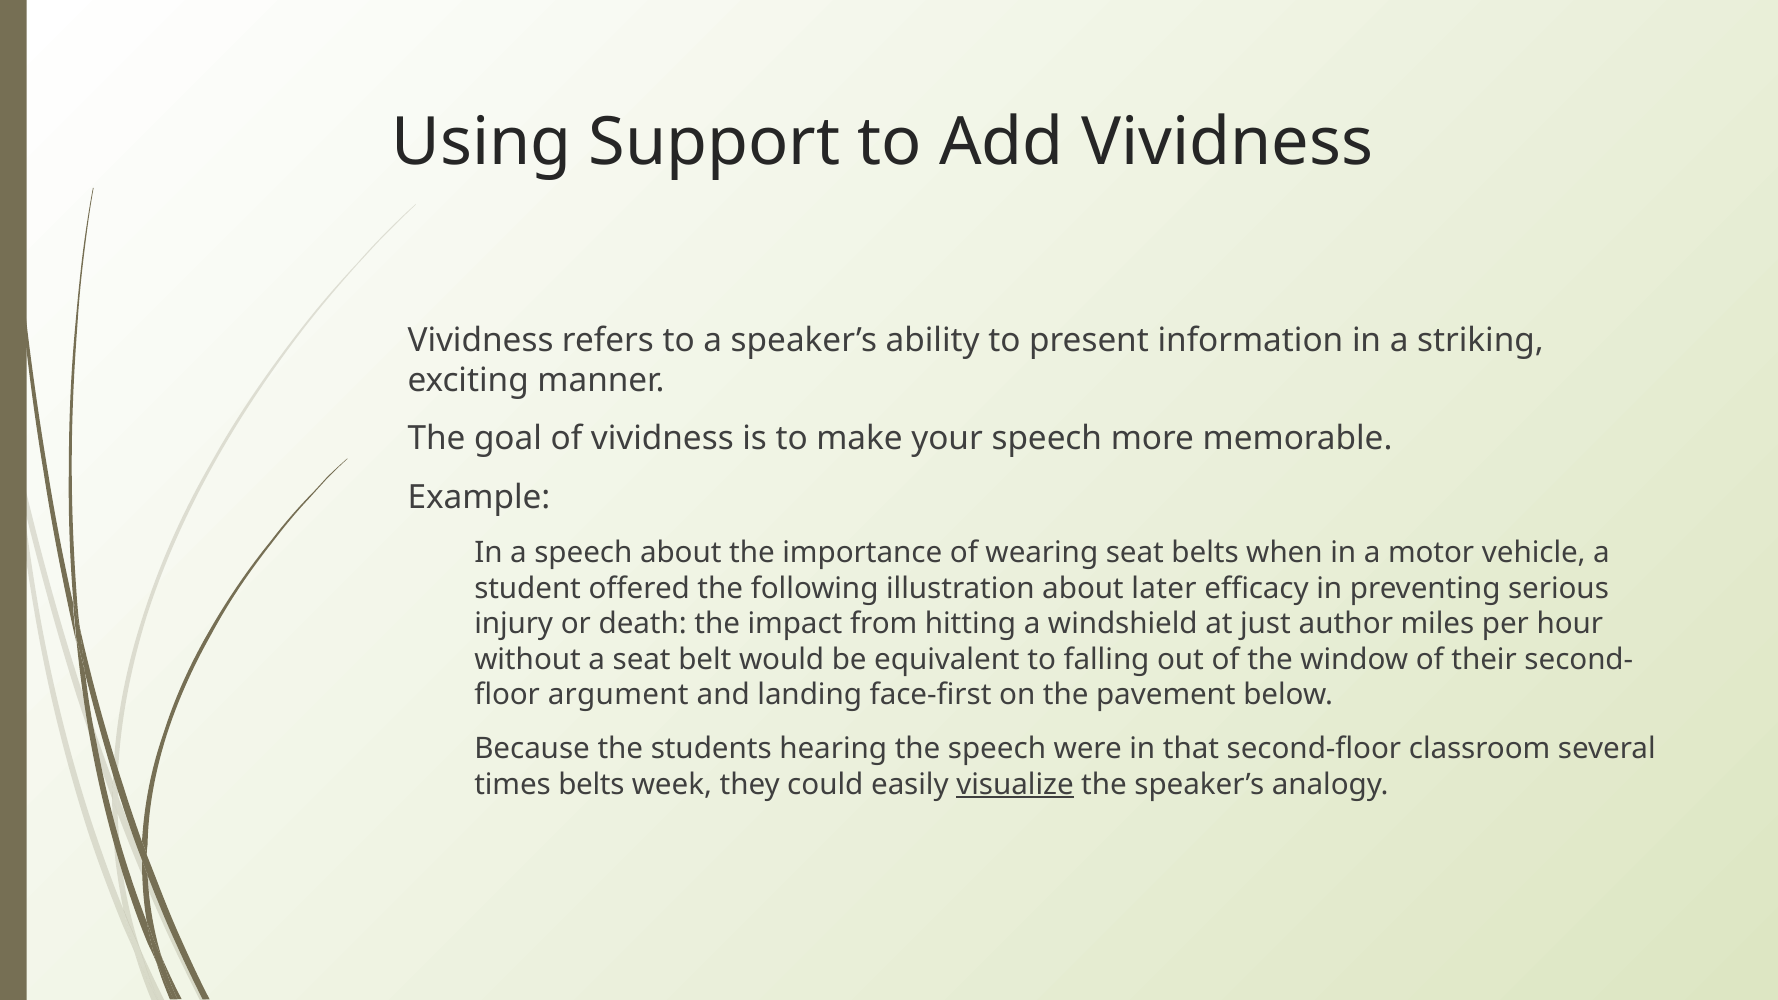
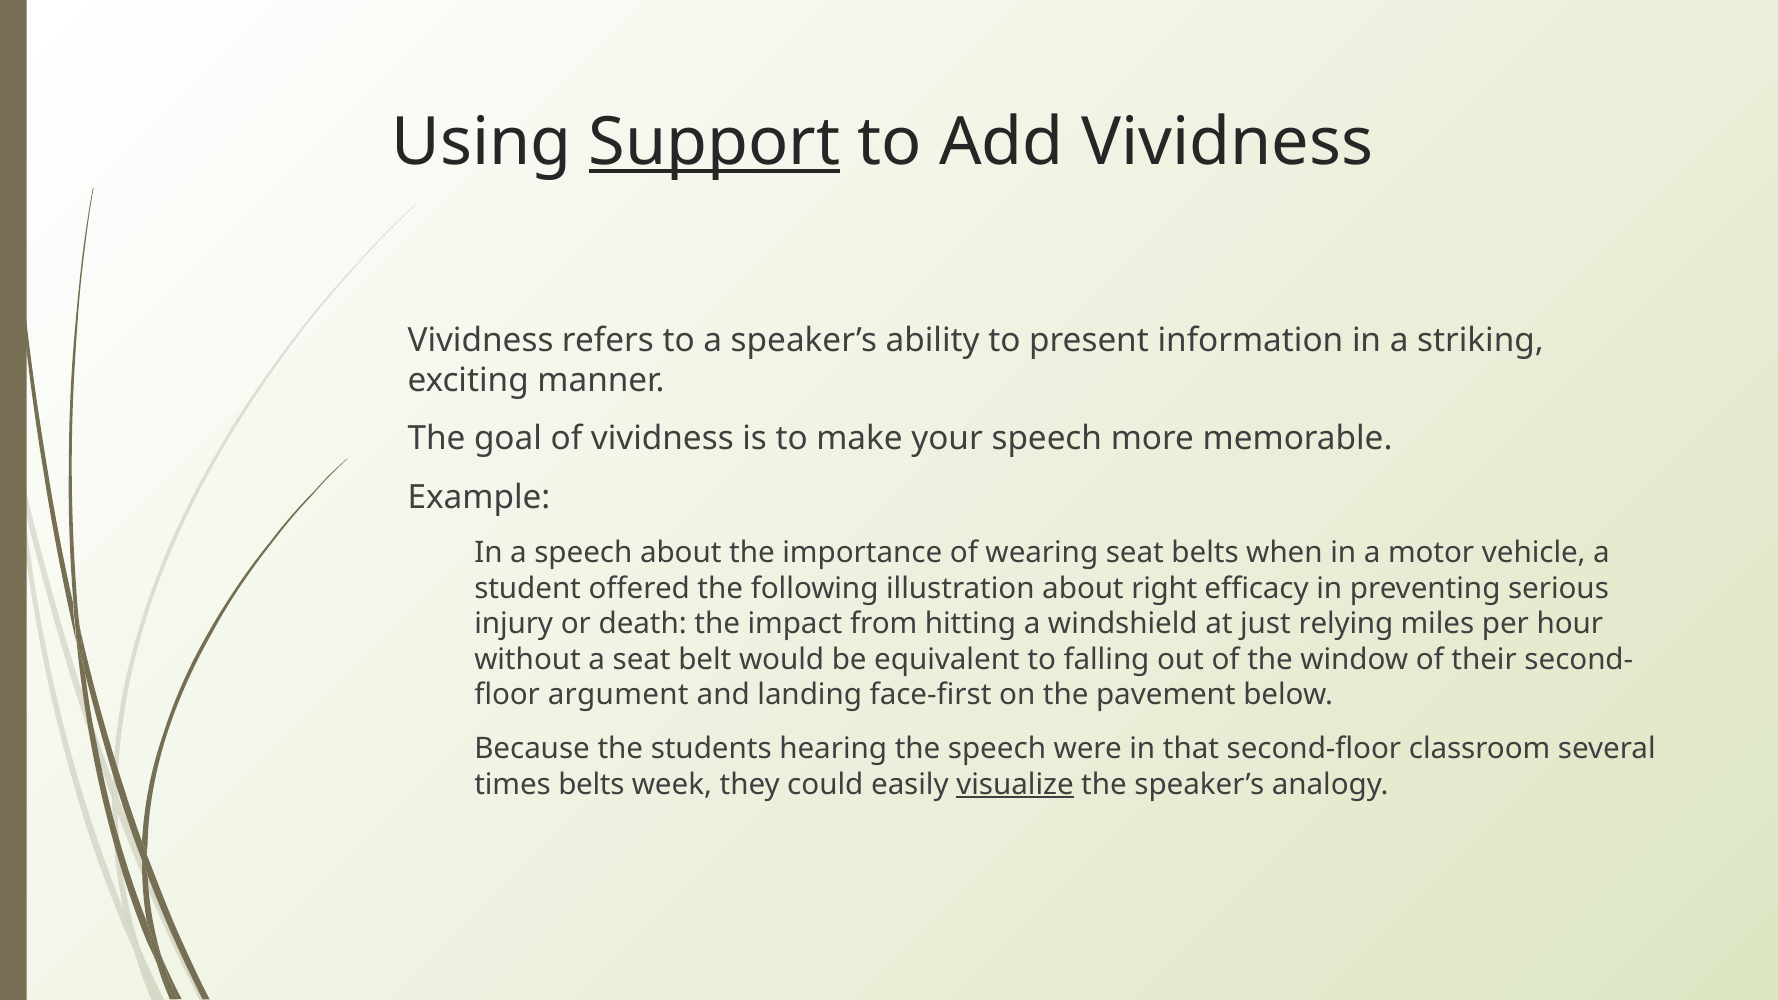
Support underline: none -> present
later: later -> right
author: author -> relying
